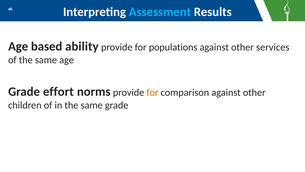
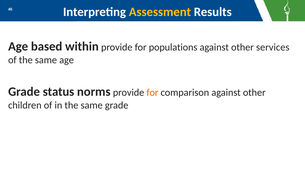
Assessment colour: light blue -> yellow
ability: ability -> within
effort: effort -> status
